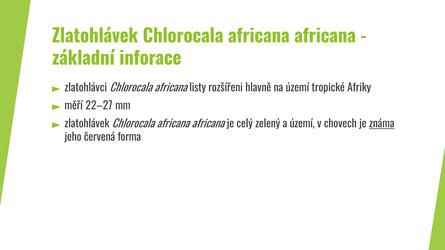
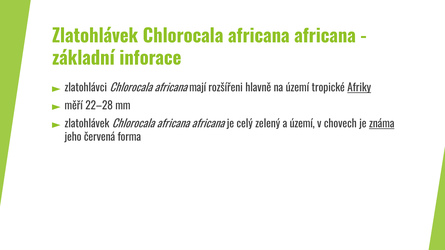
listy: listy -> mají
Afriky underline: none -> present
22–27: 22–27 -> 22–28
